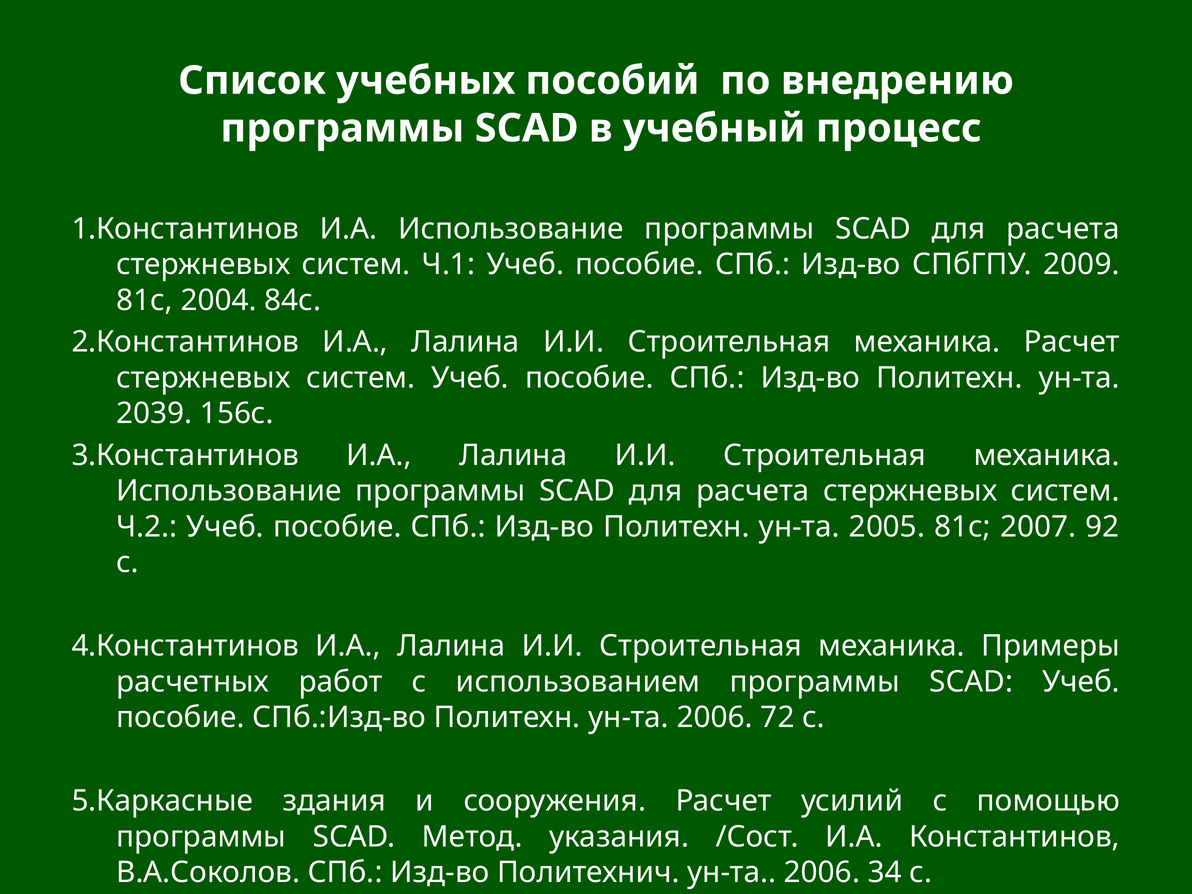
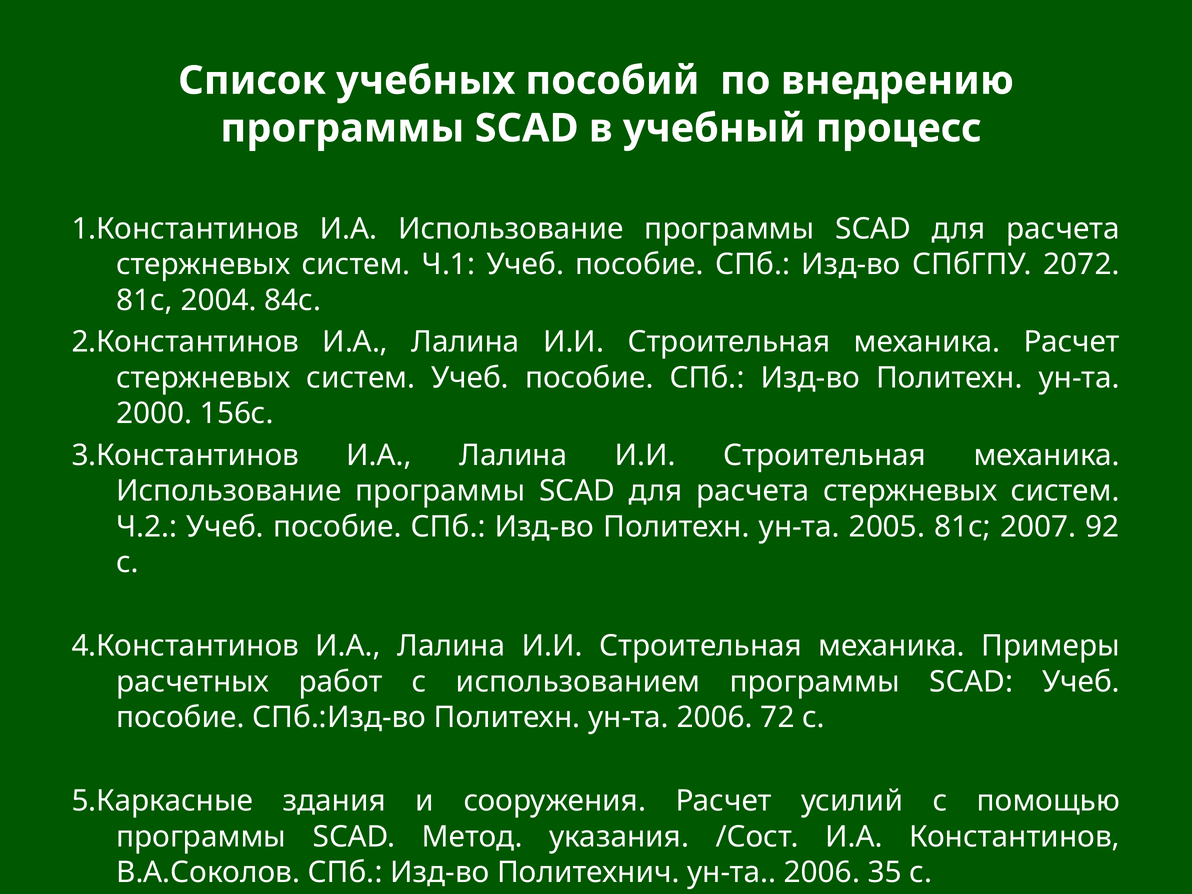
2009: 2009 -> 2072
2039: 2039 -> 2000
34: 34 -> 35
